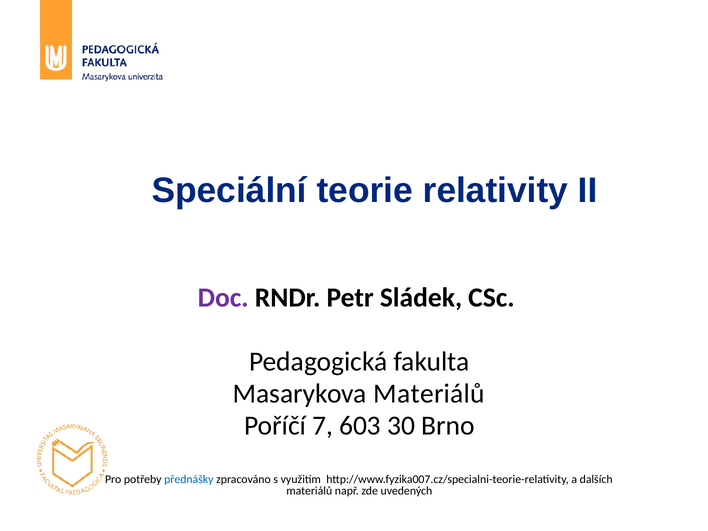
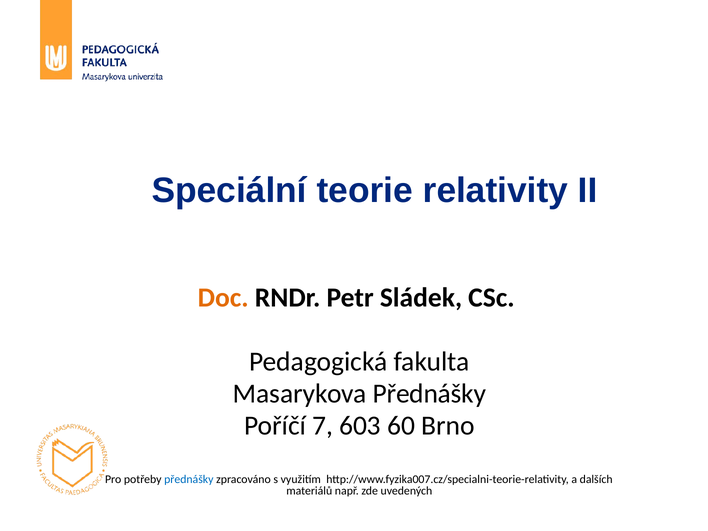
Doc colour: purple -> orange
Masarykova Materiálů: Materiálů -> Přednášky
30: 30 -> 60
